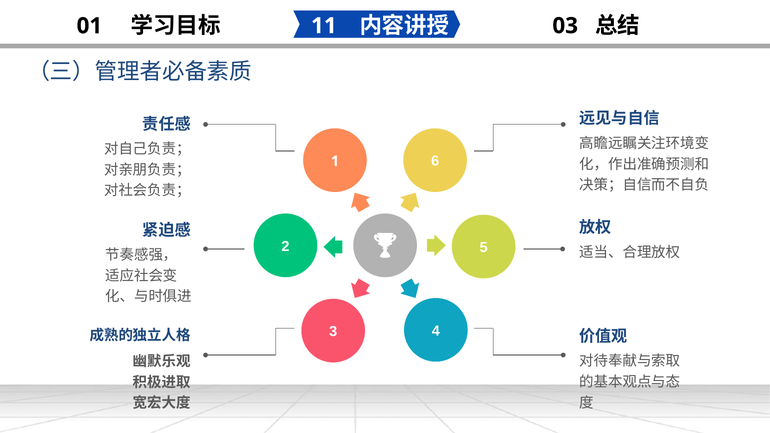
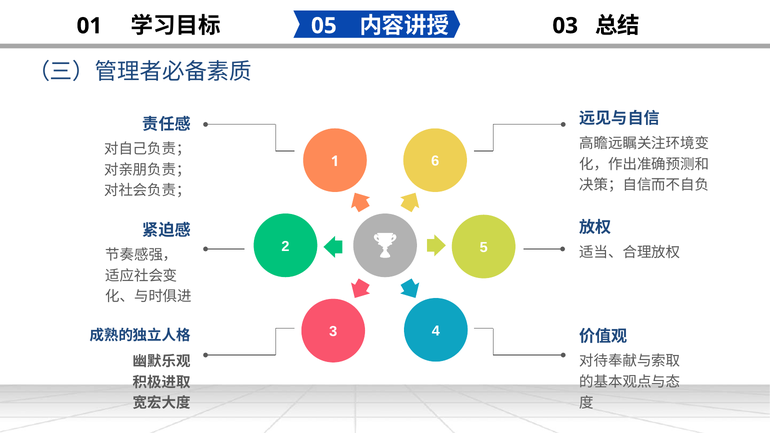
11: 11 -> 05
